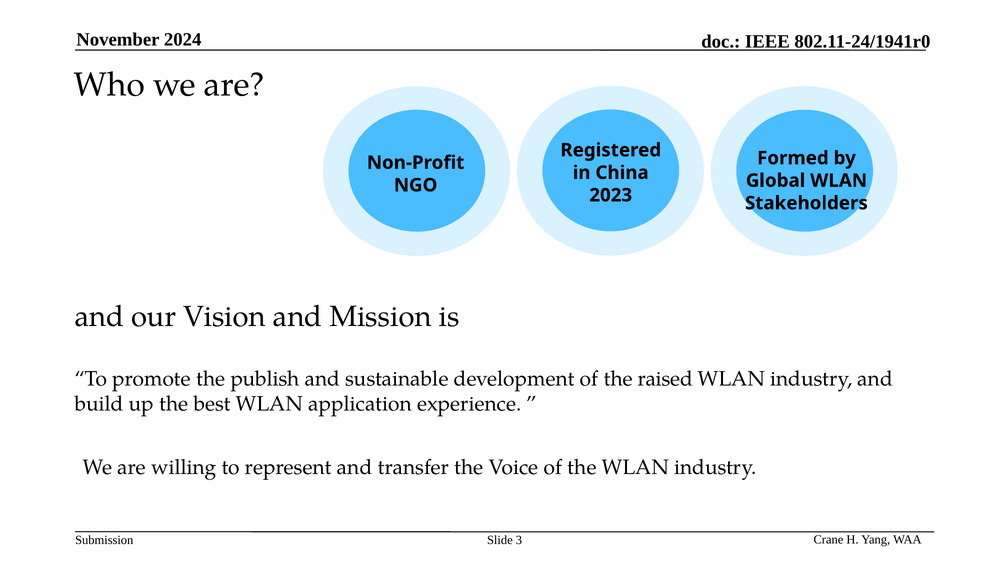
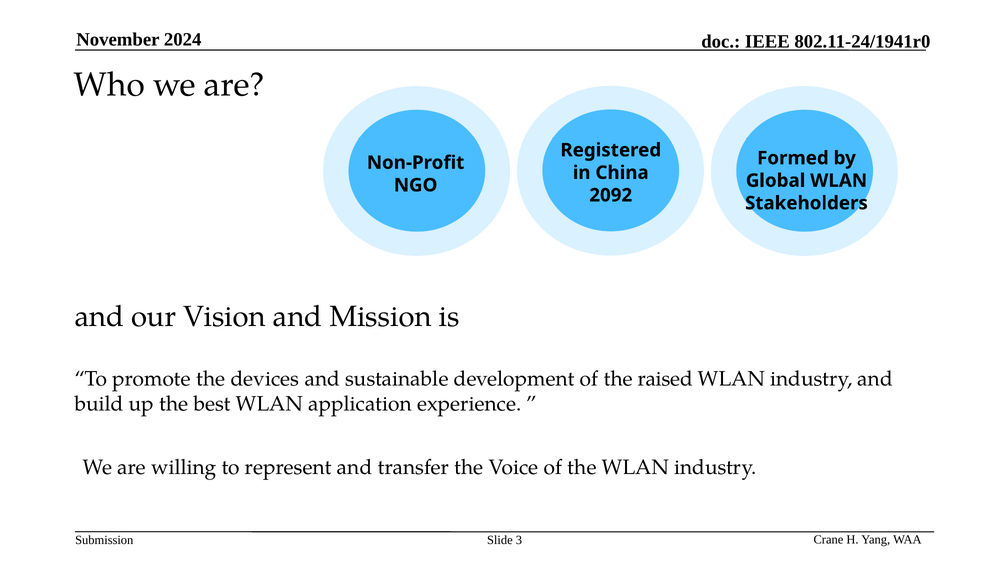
2023: 2023 -> 2092
publish: publish -> devices
